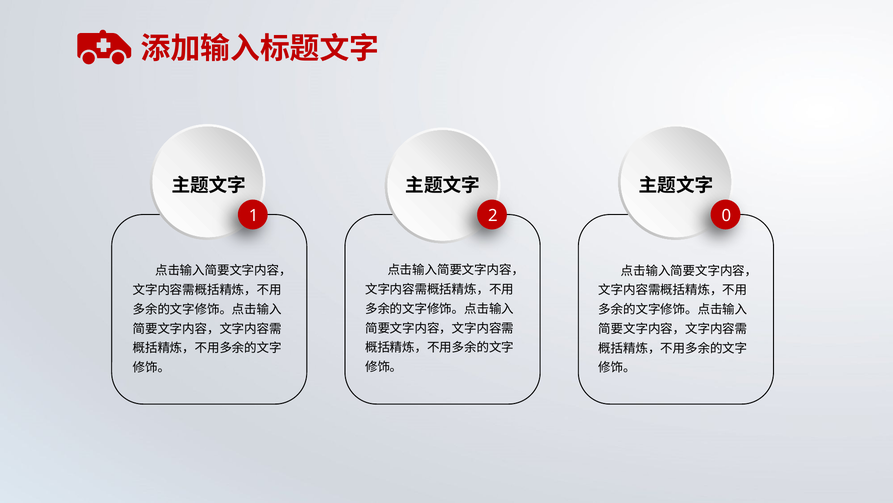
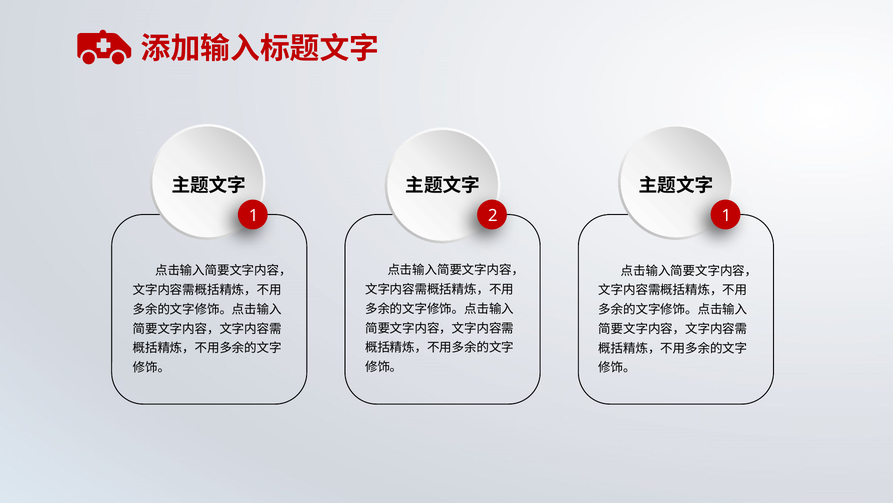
2 0: 0 -> 1
